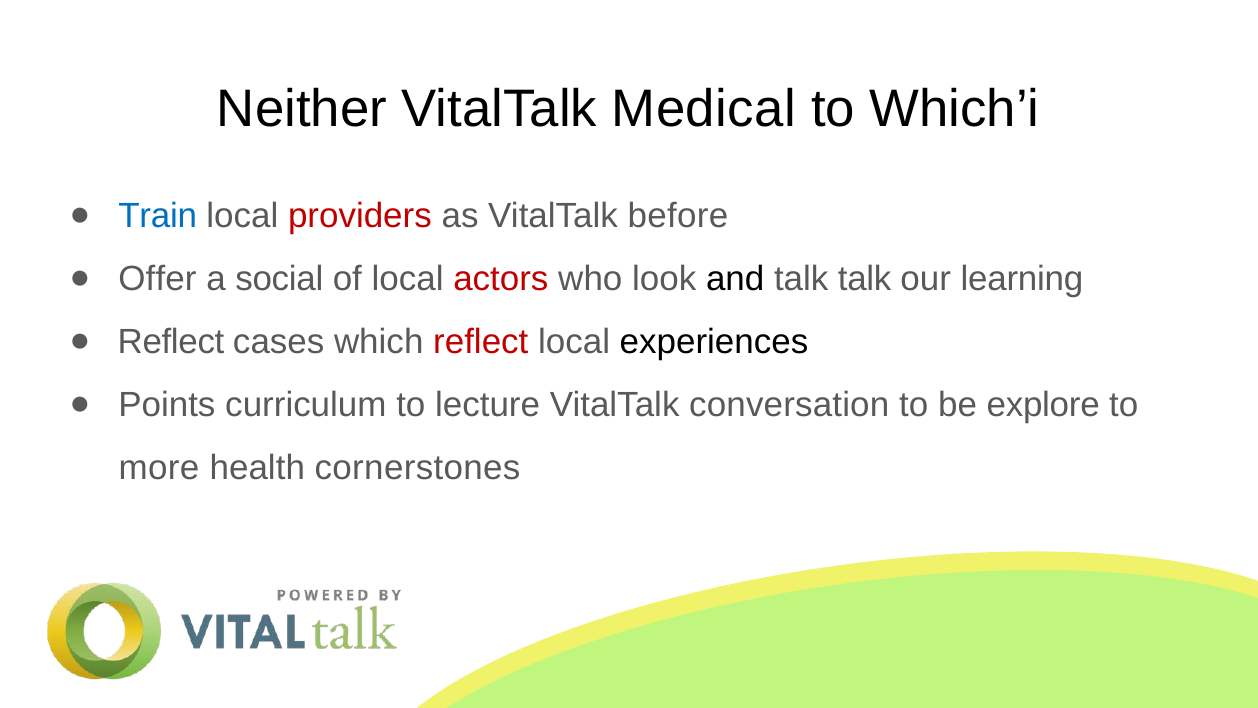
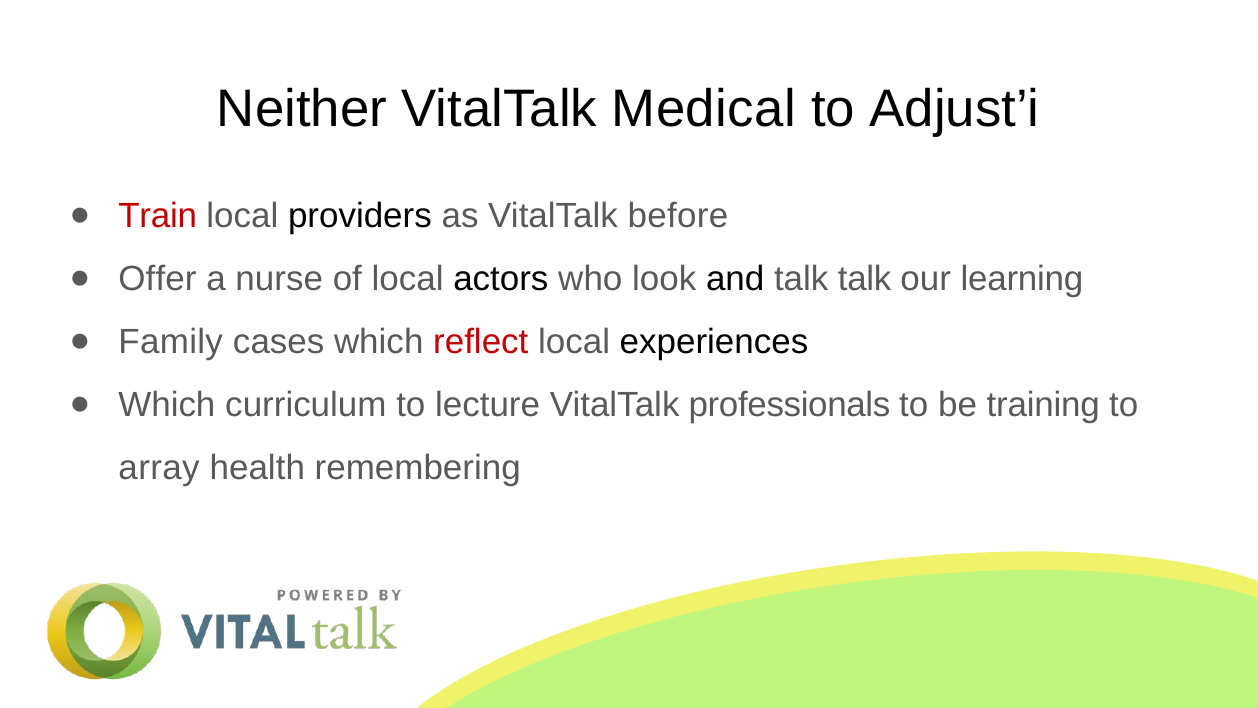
Which’i: Which’i -> Adjust’i
Train colour: blue -> red
providers colour: red -> black
social: social -> nurse
actors colour: red -> black
Reflect at (171, 342): Reflect -> Family
Points at (167, 405): Points -> Which
conversation: conversation -> professionals
explore: explore -> training
more: more -> array
cornerstones: cornerstones -> remembering
